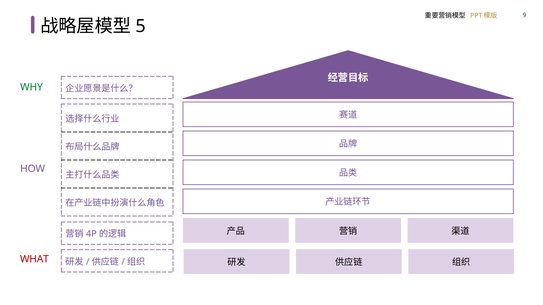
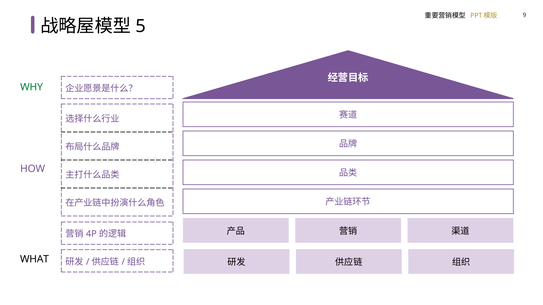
WHAT colour: red -> black
